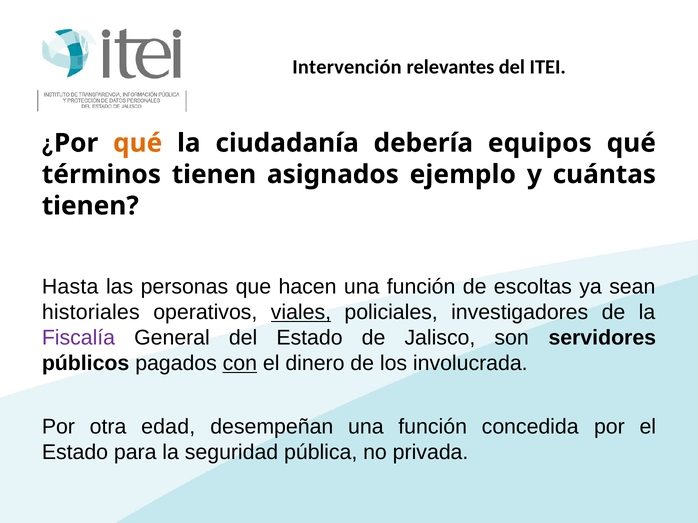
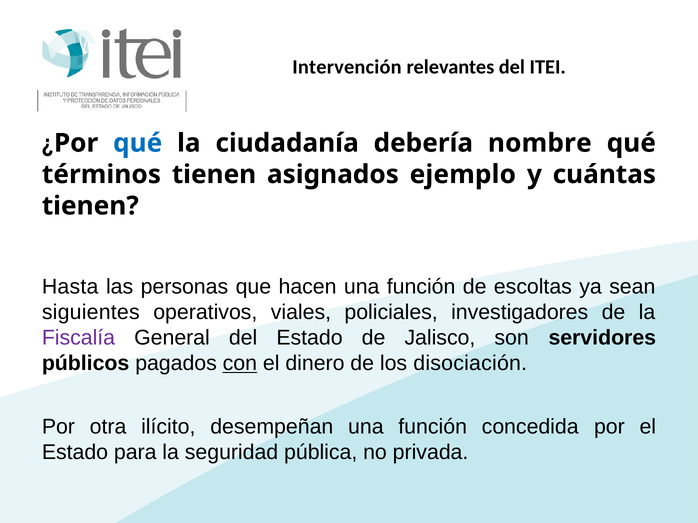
qué at (138, 143) colour: orange -> blue
equipos: equipos -> nombre
historiales: historiales -> siguientes
viales underline: present -> none
involucrada: involucrada -> disociación
edad: edad -> ilícito
